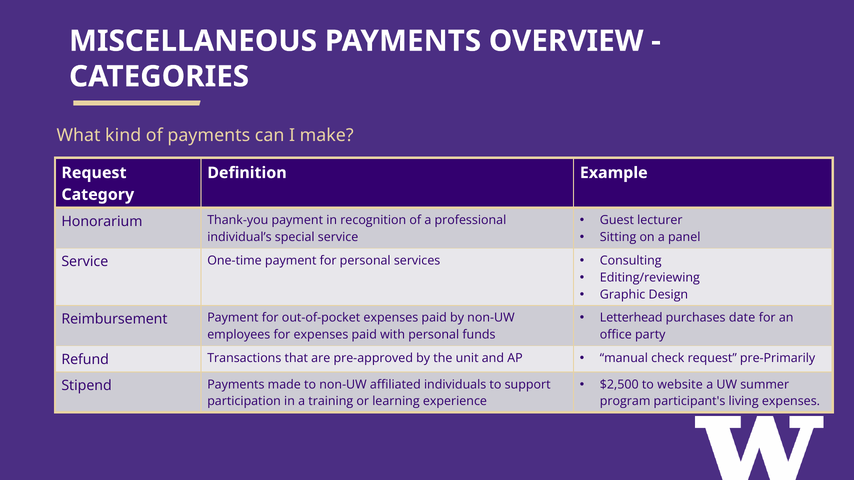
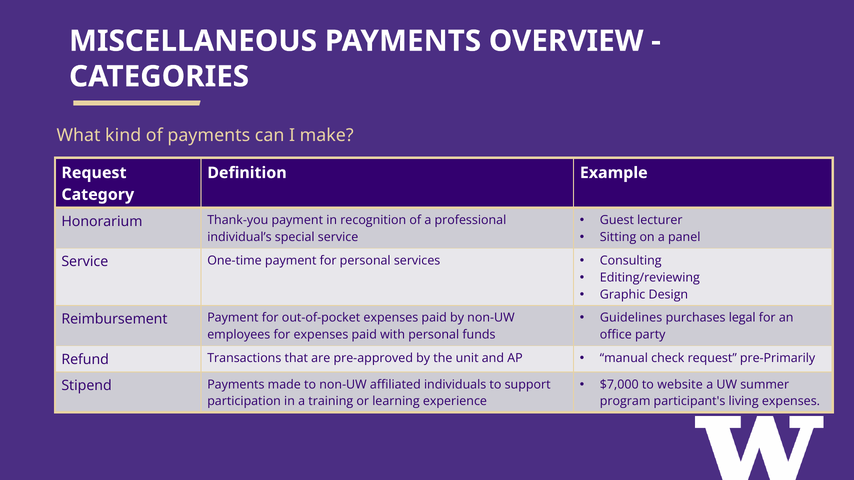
Letterhead: Letterhead -> Guidelines
date: date -> legal
$2,500: $2,500 -> $7,000
